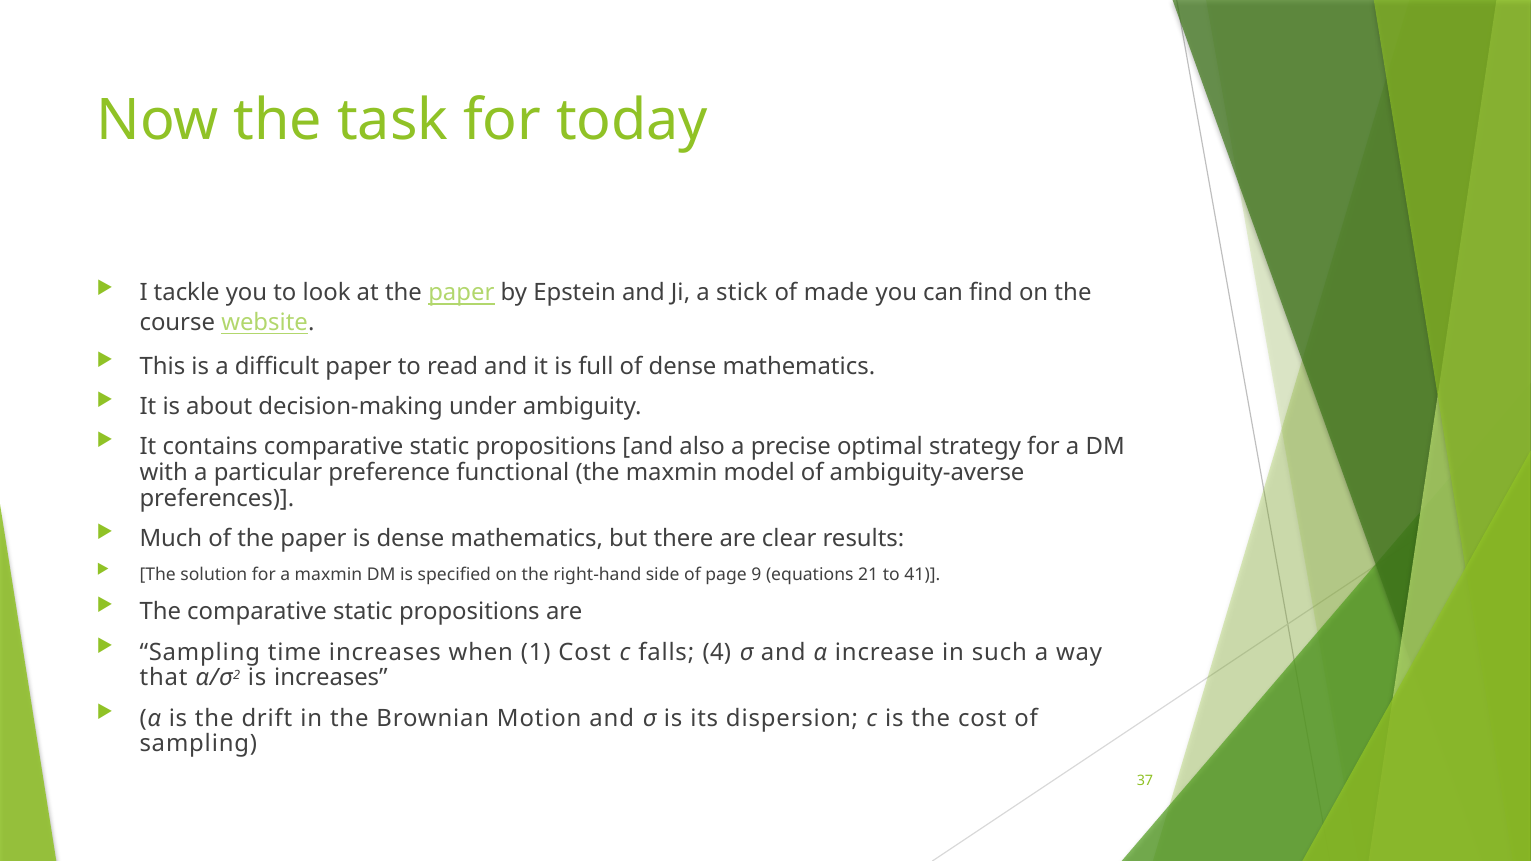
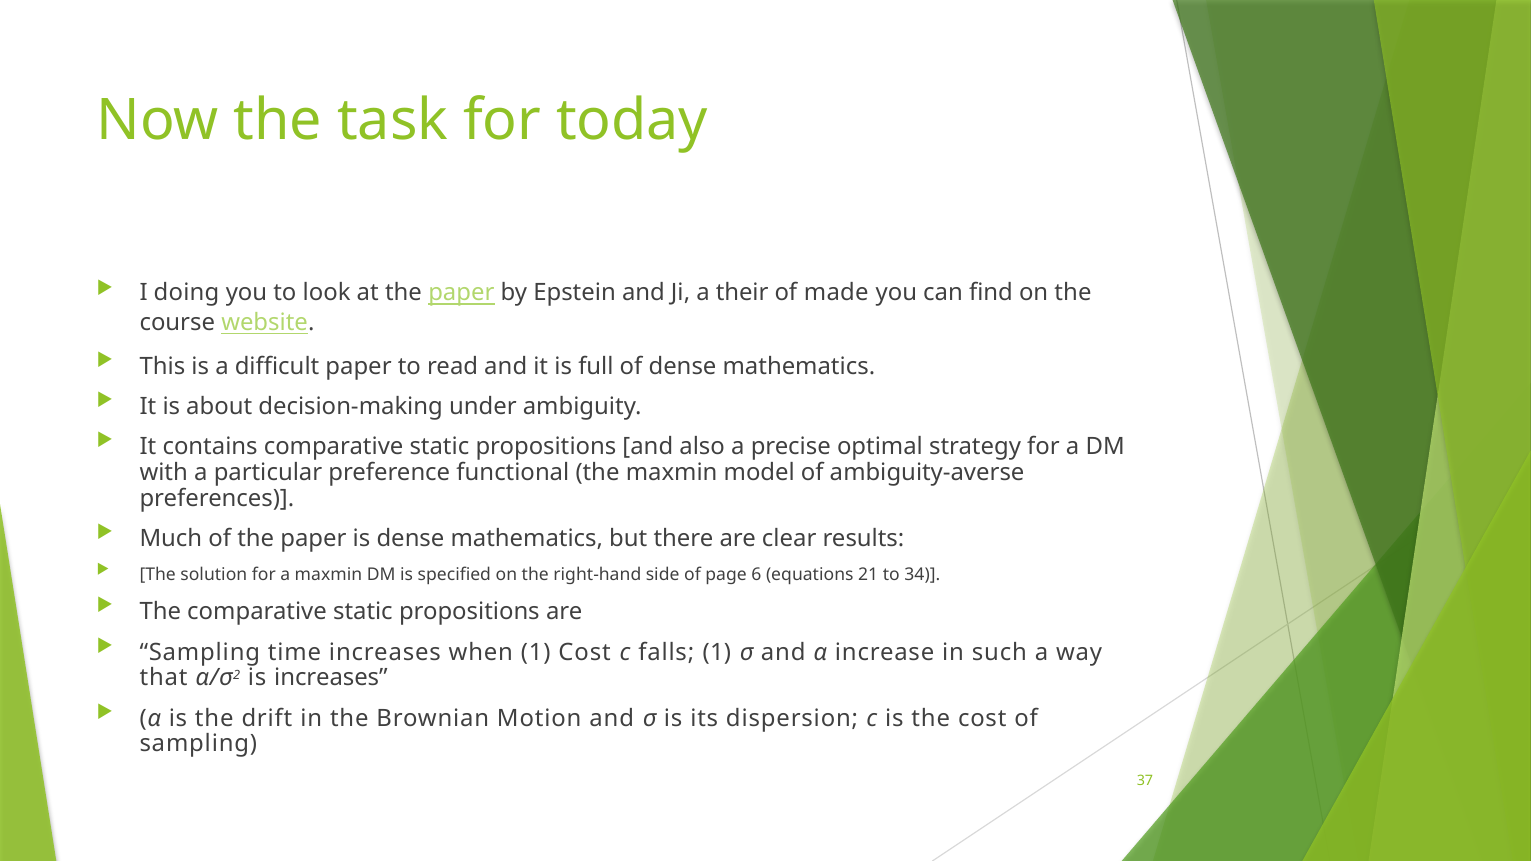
tackle: tackle -> doing
stick: stick -> their
9: 9 -> 6
41: 41 -> 34
falls 4: 4 -> 1
